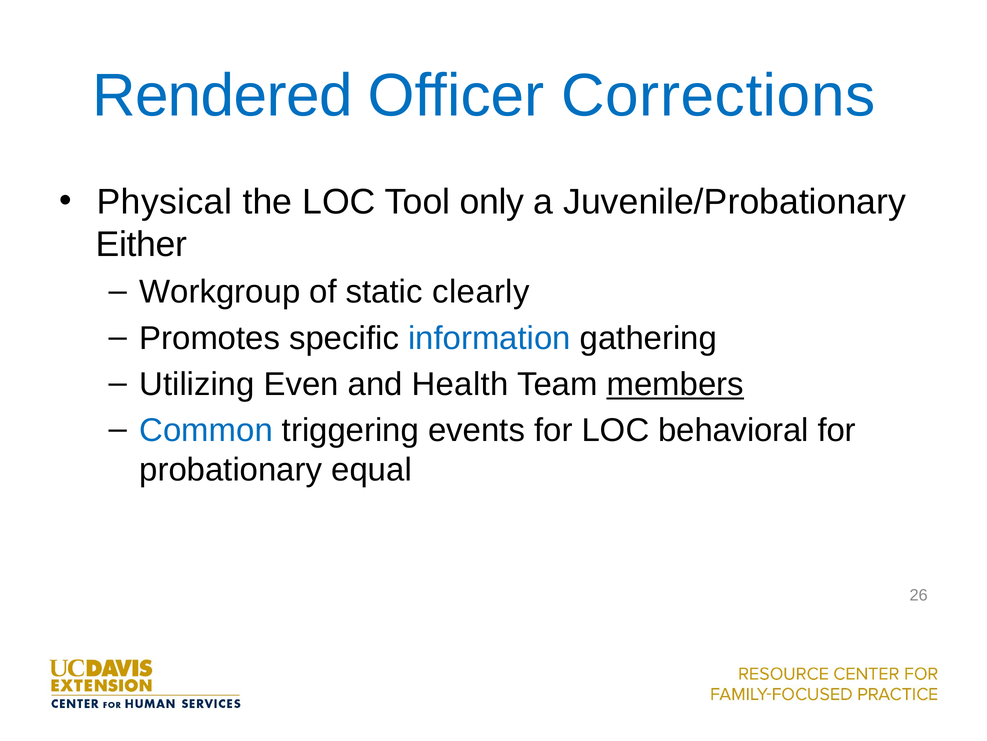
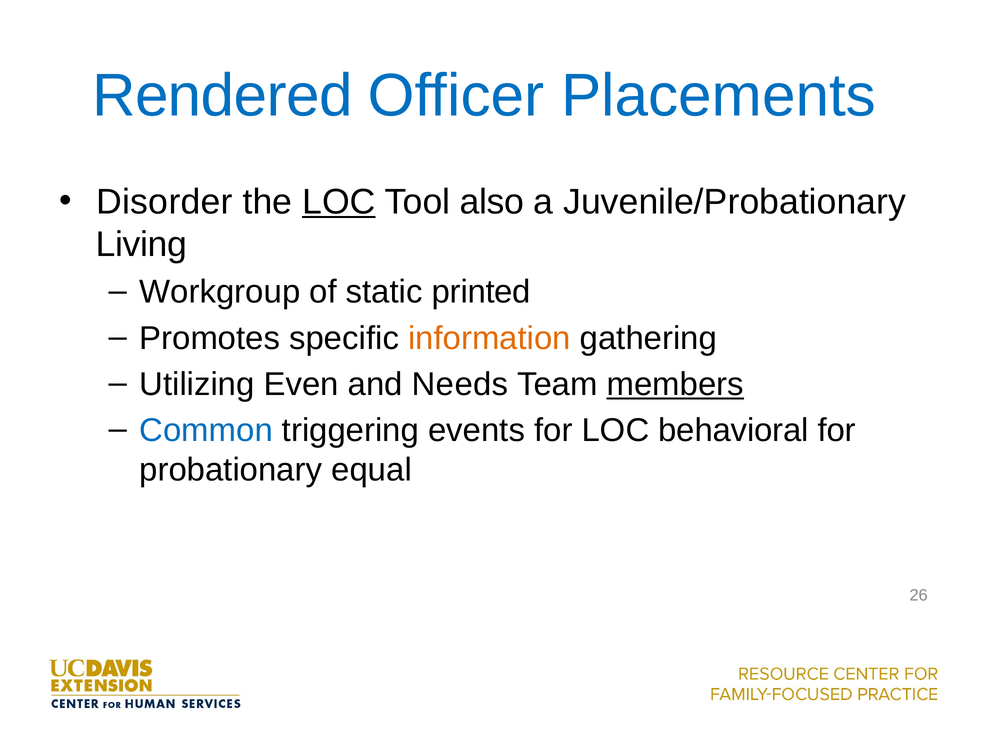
Corrections: Corrections -> Placements
Physical: Physical -> Disorder
LOC at (339, 202) underline: none -> present
only: only -> also
Either: Either -> Living
clearly: clearly -> printed
information colour: blue -> orange
Health: Health -> Needs
